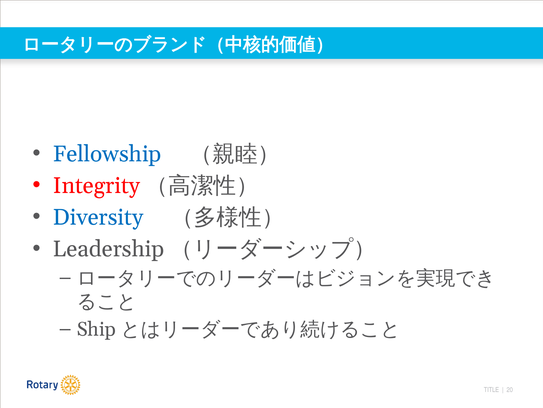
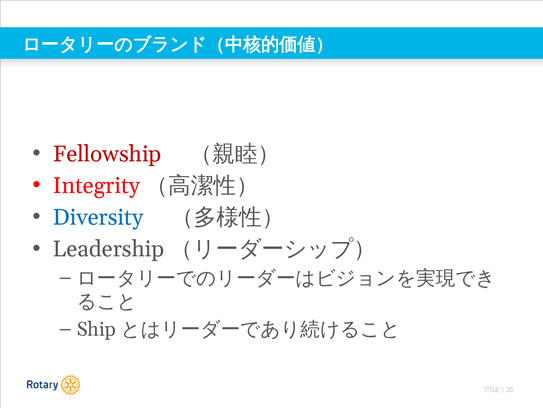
Fellowship colour: blue -> red
